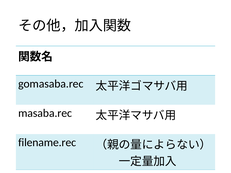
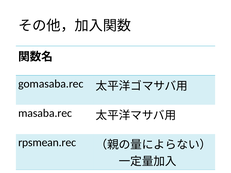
filename.rec: filename.rec -> rpsmean.rec
